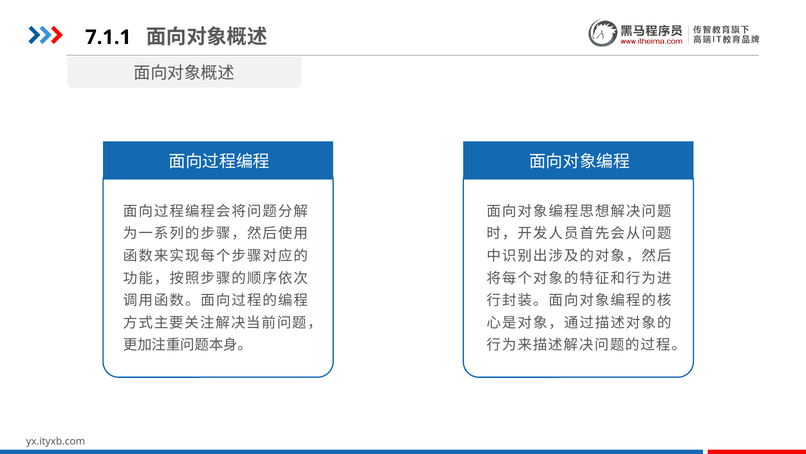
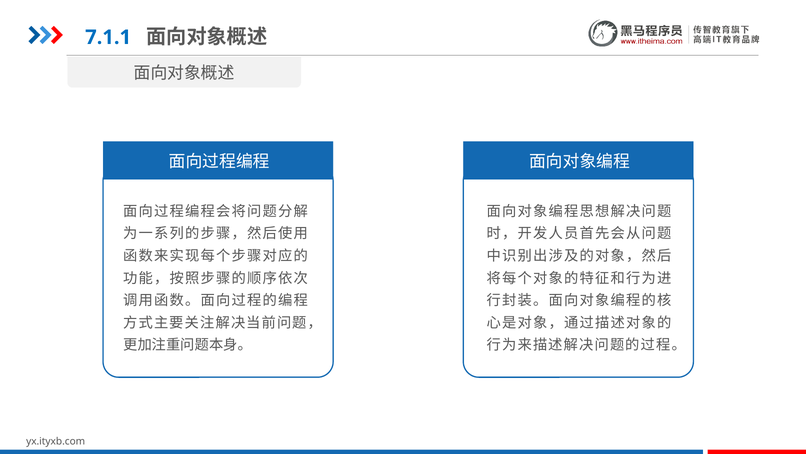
7.1.1 colour: black -> blue
